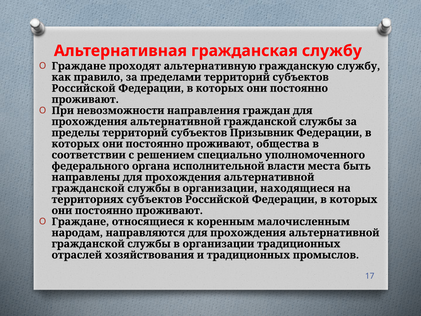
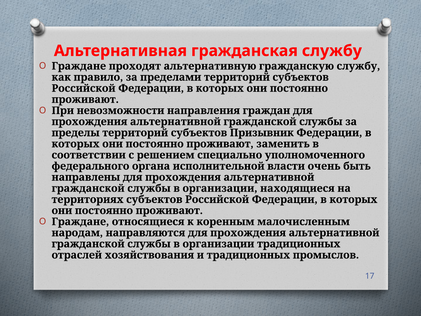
общества: общества -> заменить
места: места -> очень
